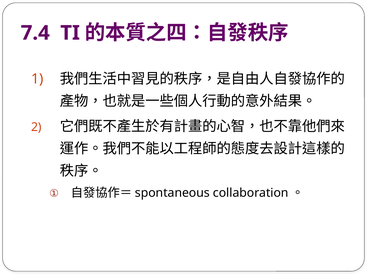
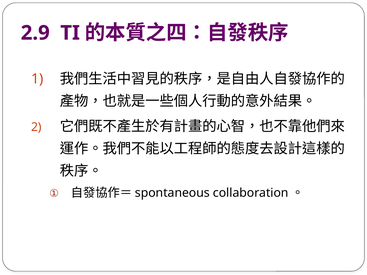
7.4: 7.4 -> 2.9
